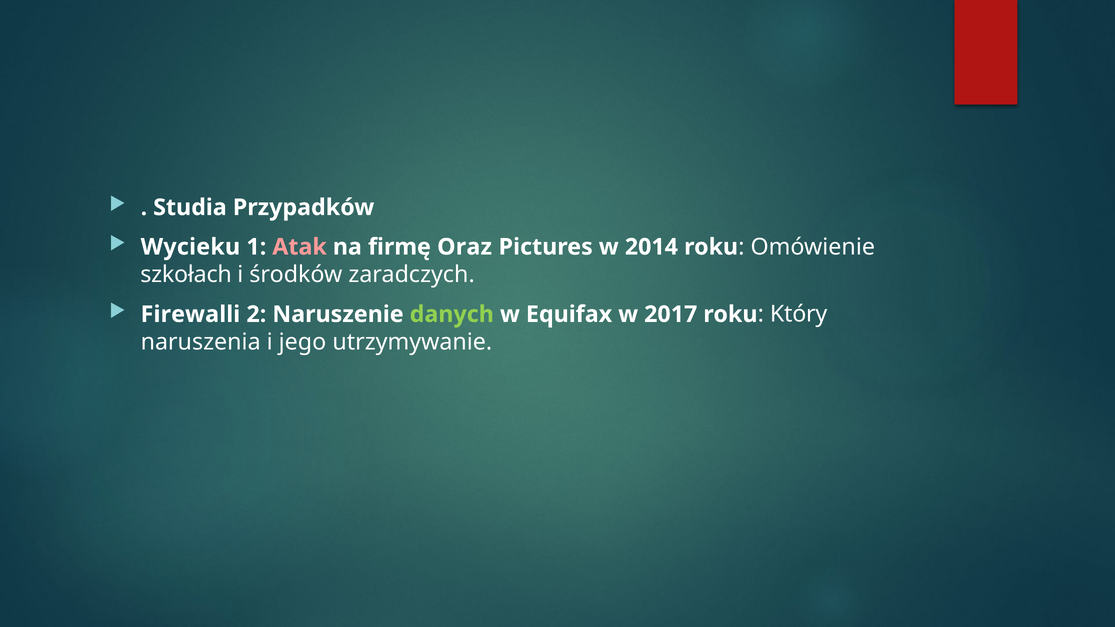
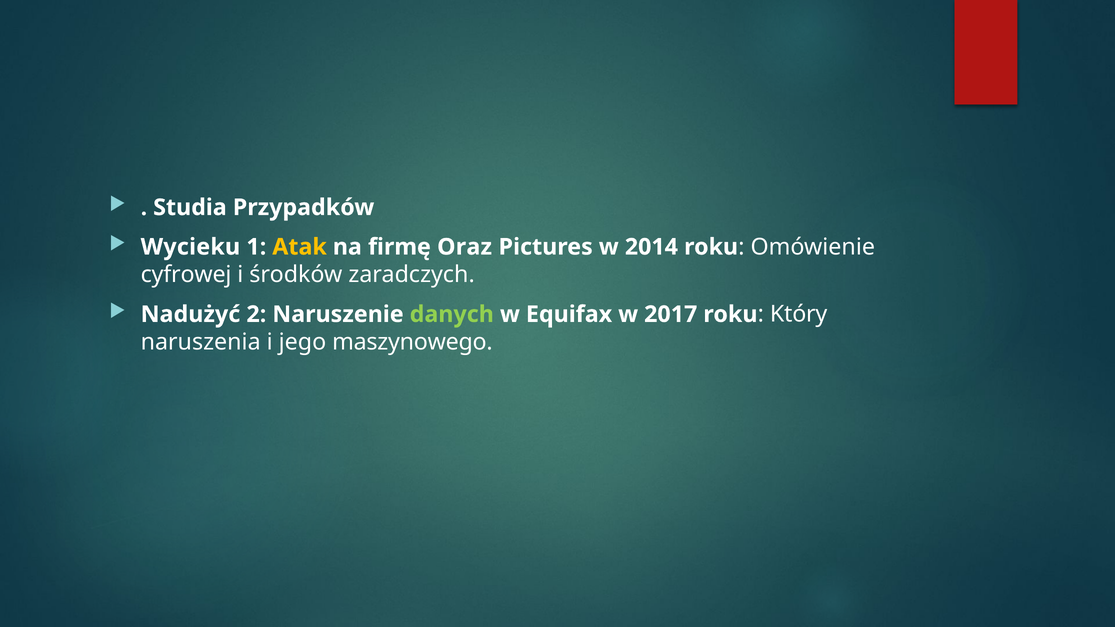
Atak colour: pink -> yellow
szkołach: szkołach -> cyfrowej
Firewalli: Firewalli -> Nadużyć
utrzymywanie: utrzymywanie -> maszynowego
